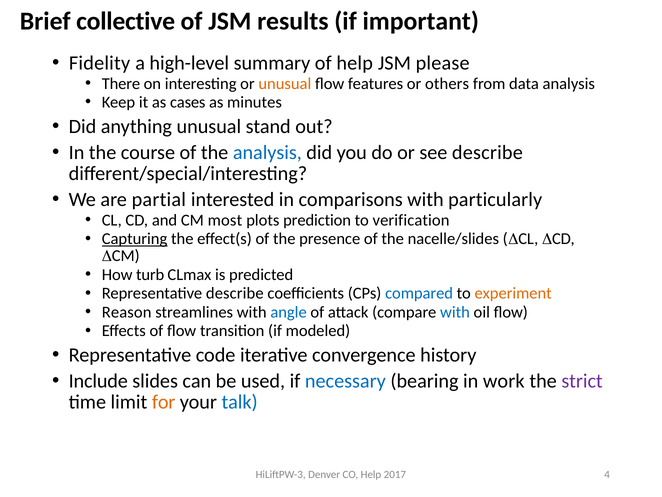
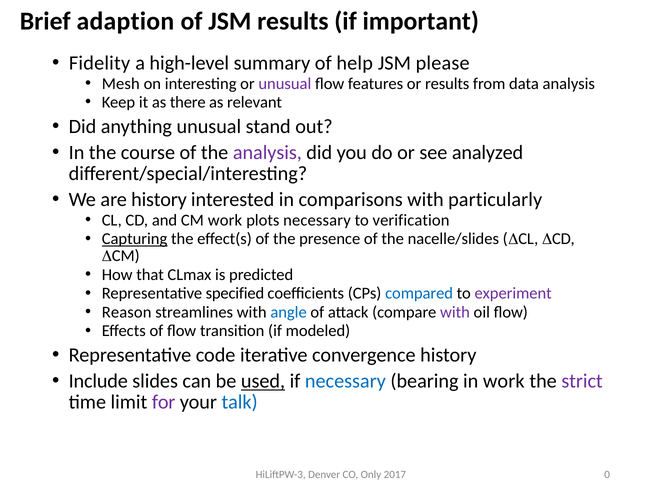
collective: collective -> adaption
There: There -> Mesh
unusual at (285, 83) colour: orange -> purple
or others: others -> results
cases: cases -> there
minutes: minutes -> relevant
analysis at (267, 153) colour: blue -> purple
see describe: describe -> analyzed
are partial: partial -> history
CM most: most -> work
plots prediction: prediction -> necessary
turb: turb -> that
Representative describe: describe -> specified
experiment colour: orange -> purple
with at (455, 312) colour: blue -> purple
used underline: none -> present
for colour: orange -> purple
CO Help: Help -> Only
4: 4 -> 0
